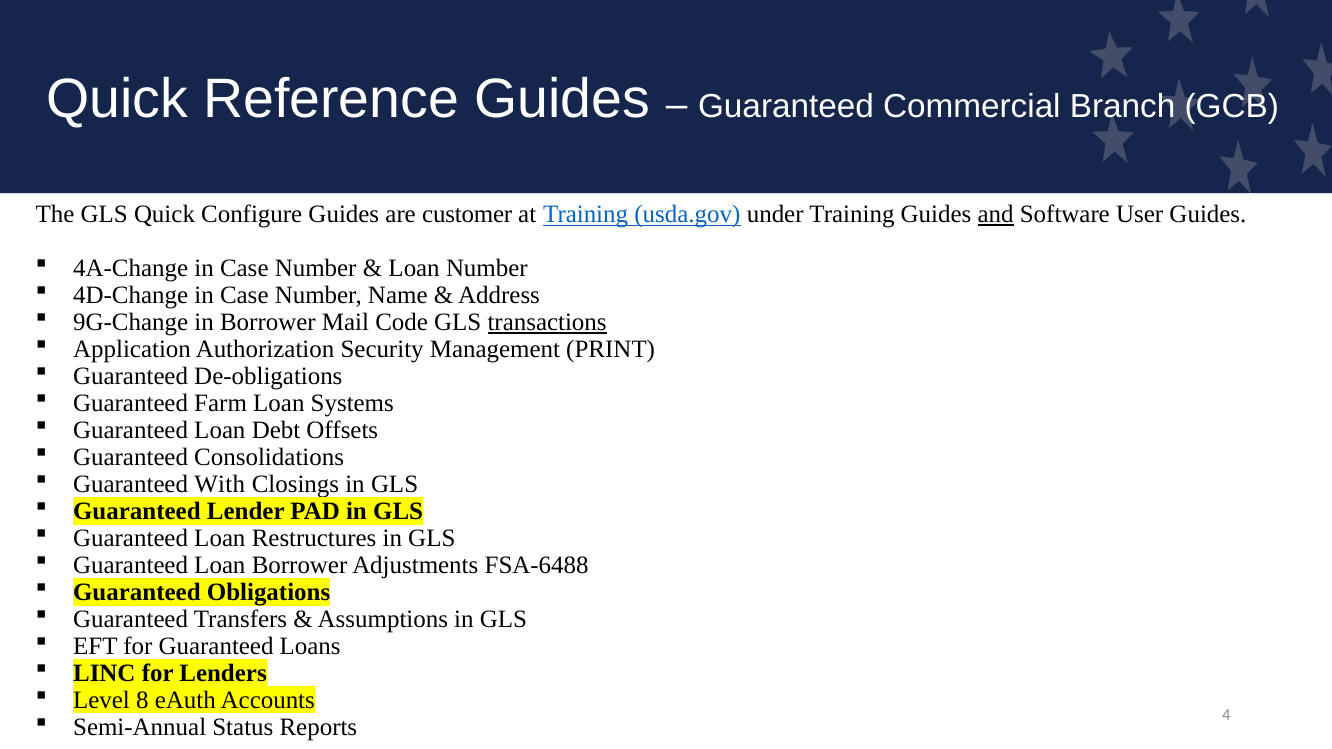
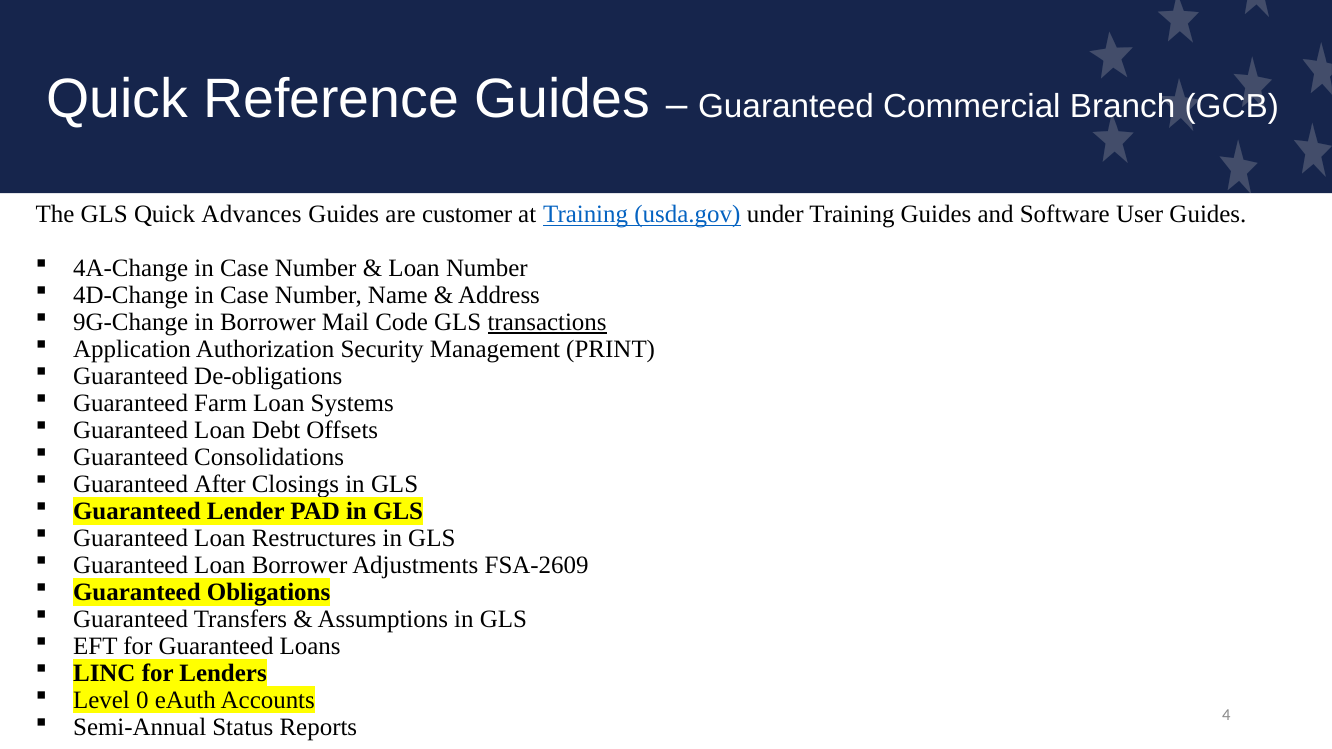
Configure: Configure -> Advances
and underline: present -> none
With: With -> After
FSA-6488: FSA-6488 -> FSA-2609
8: 8 -> 0
